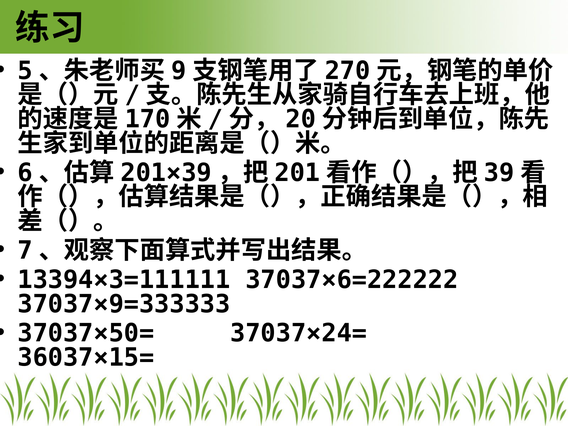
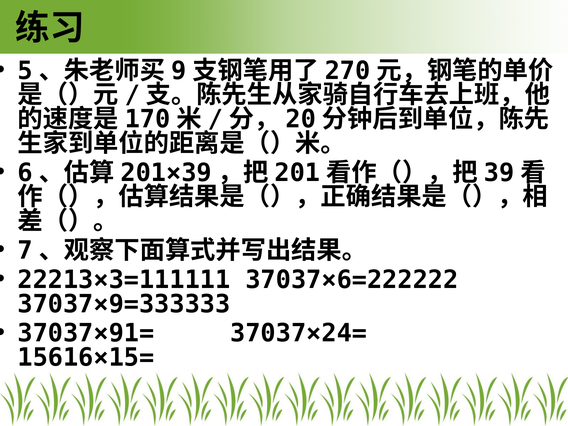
13394×3=111111: 13394×3=111111 -> 22213×3=111111
37037×50=: 37037×50= -> 37037×91=
36037×15=: 36037×15= -> 15616×15=
